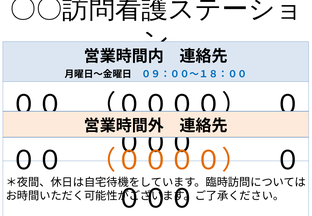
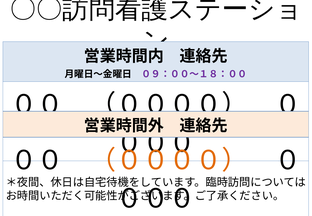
０９：００〜１８：００ colour: blue -> purple
